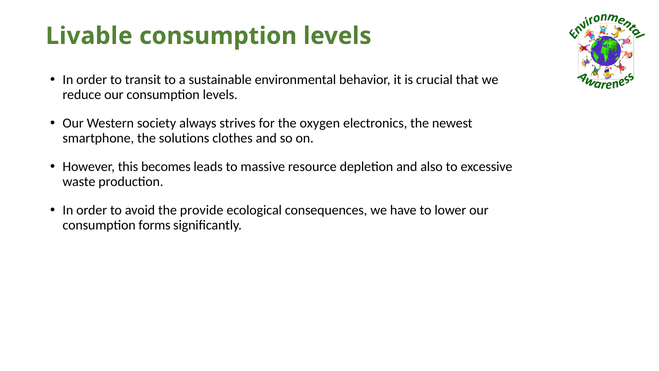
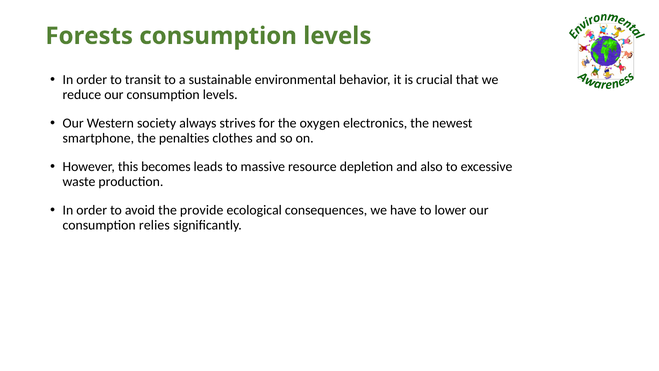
Livable: Livable -> Forests
solutions: solutions -> penalties
forms: forms -> relies
